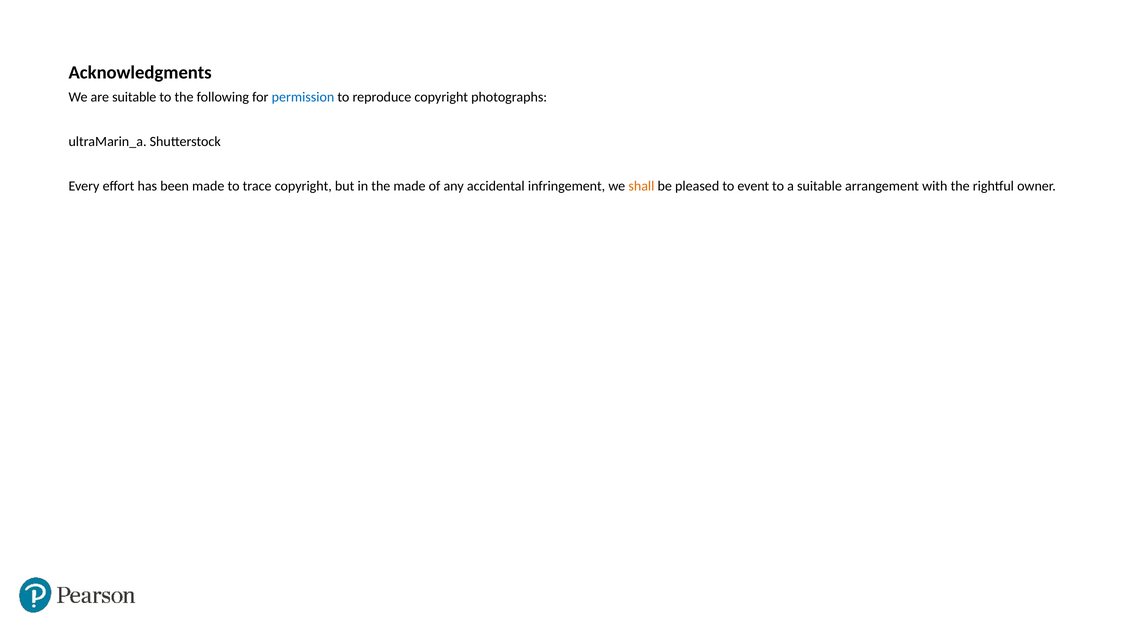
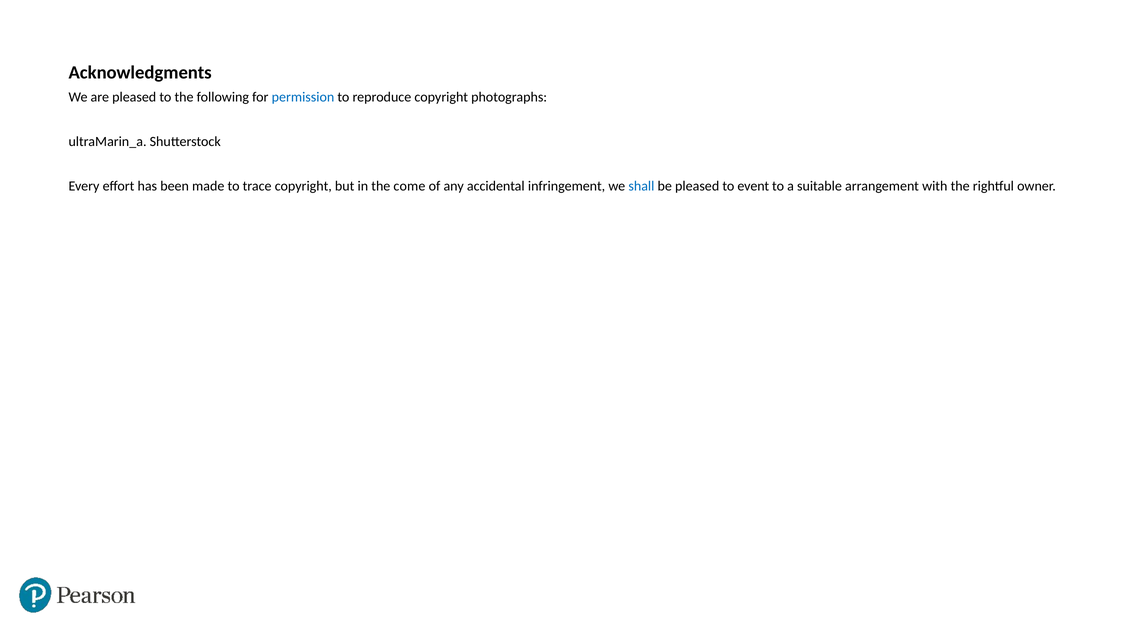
are suitable: suitable -> pleased
the made: made -> come
shall colour: orange -> blue
